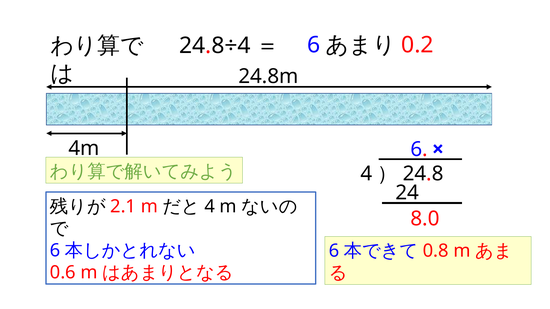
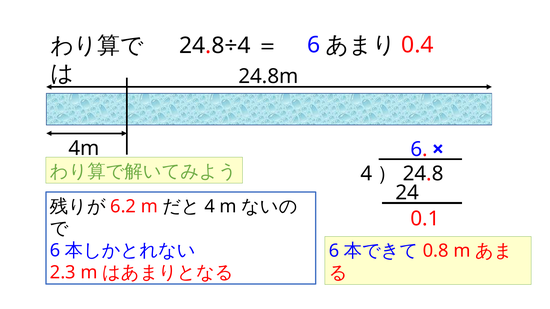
0.2: 0.2 -> 0.4
2.1: 2.1 -> 6.2
8.0: 8.0 -> 0.1
0.6: 0.6 -> 2.3
